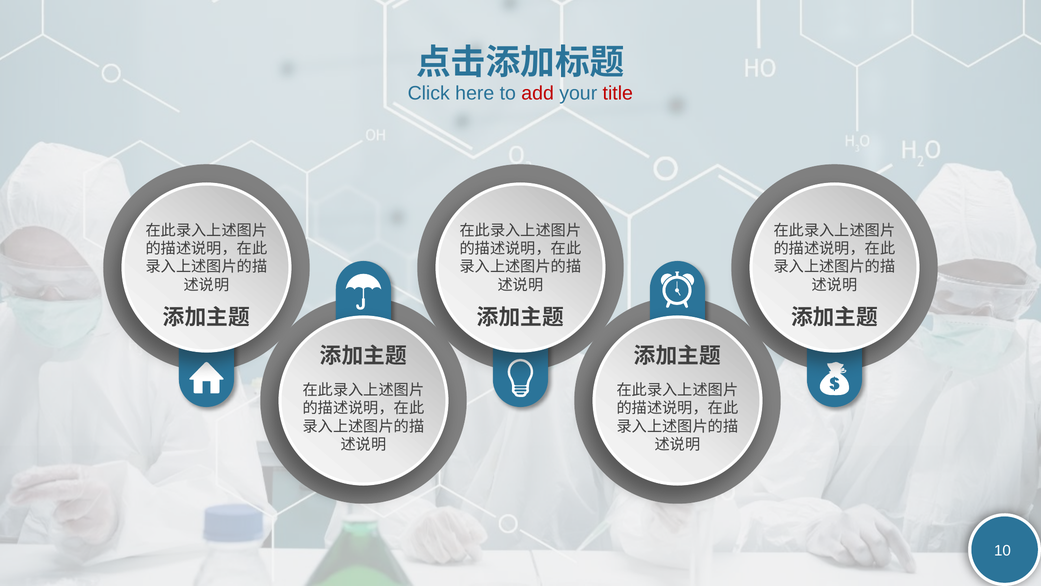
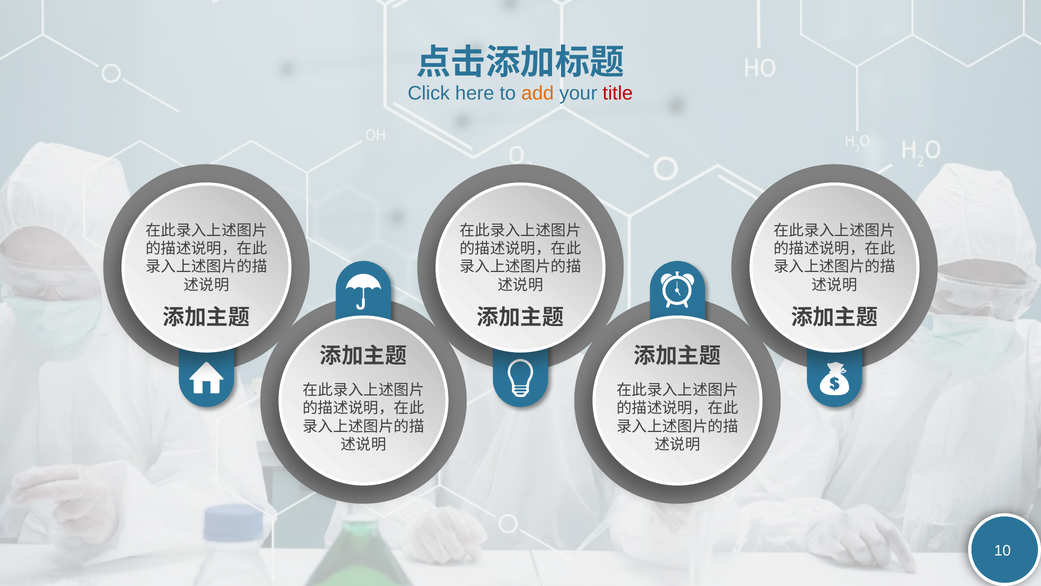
add colour: red -> orange
